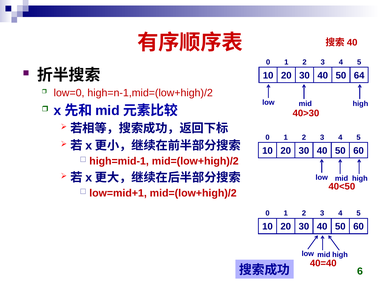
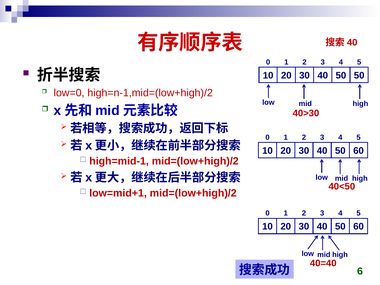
50 64: 64 -> 50
